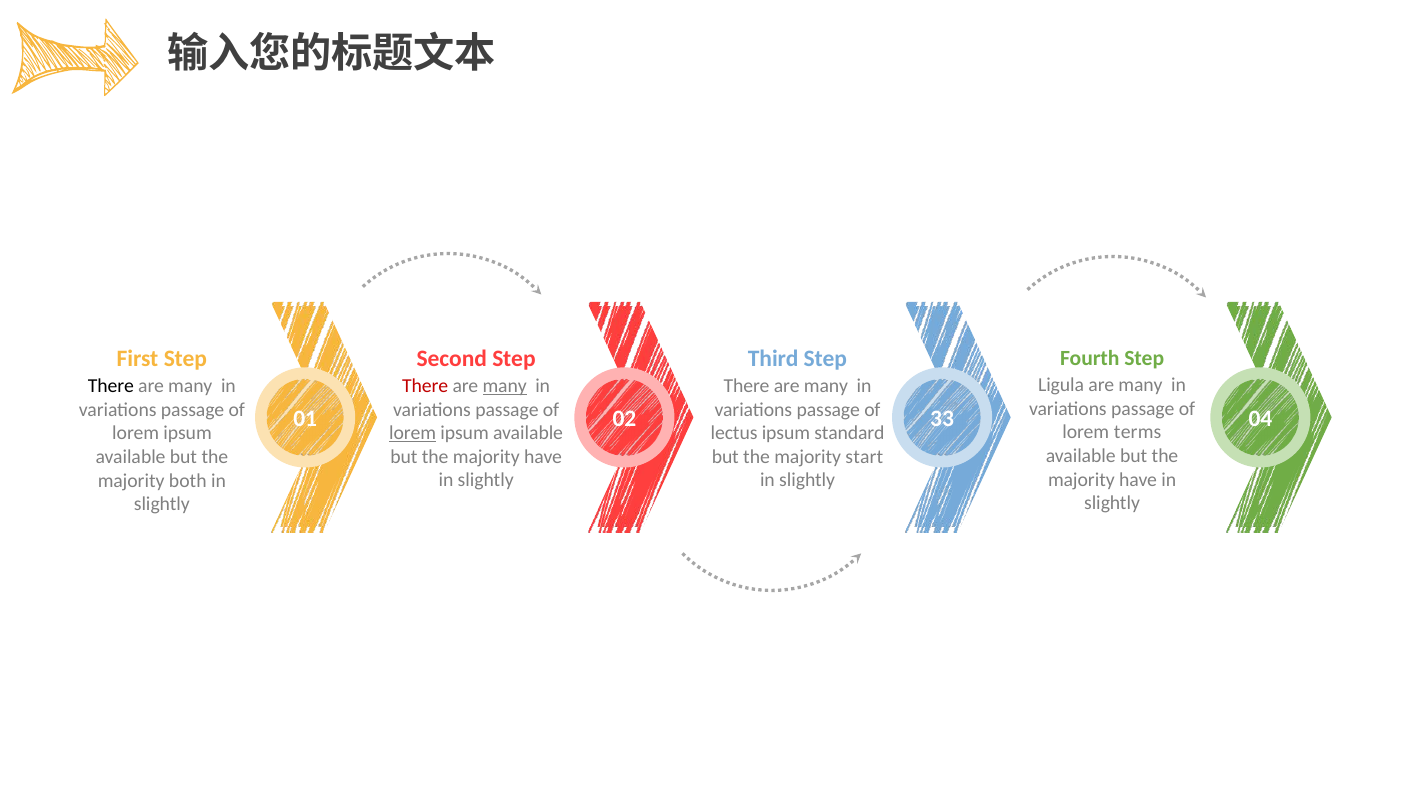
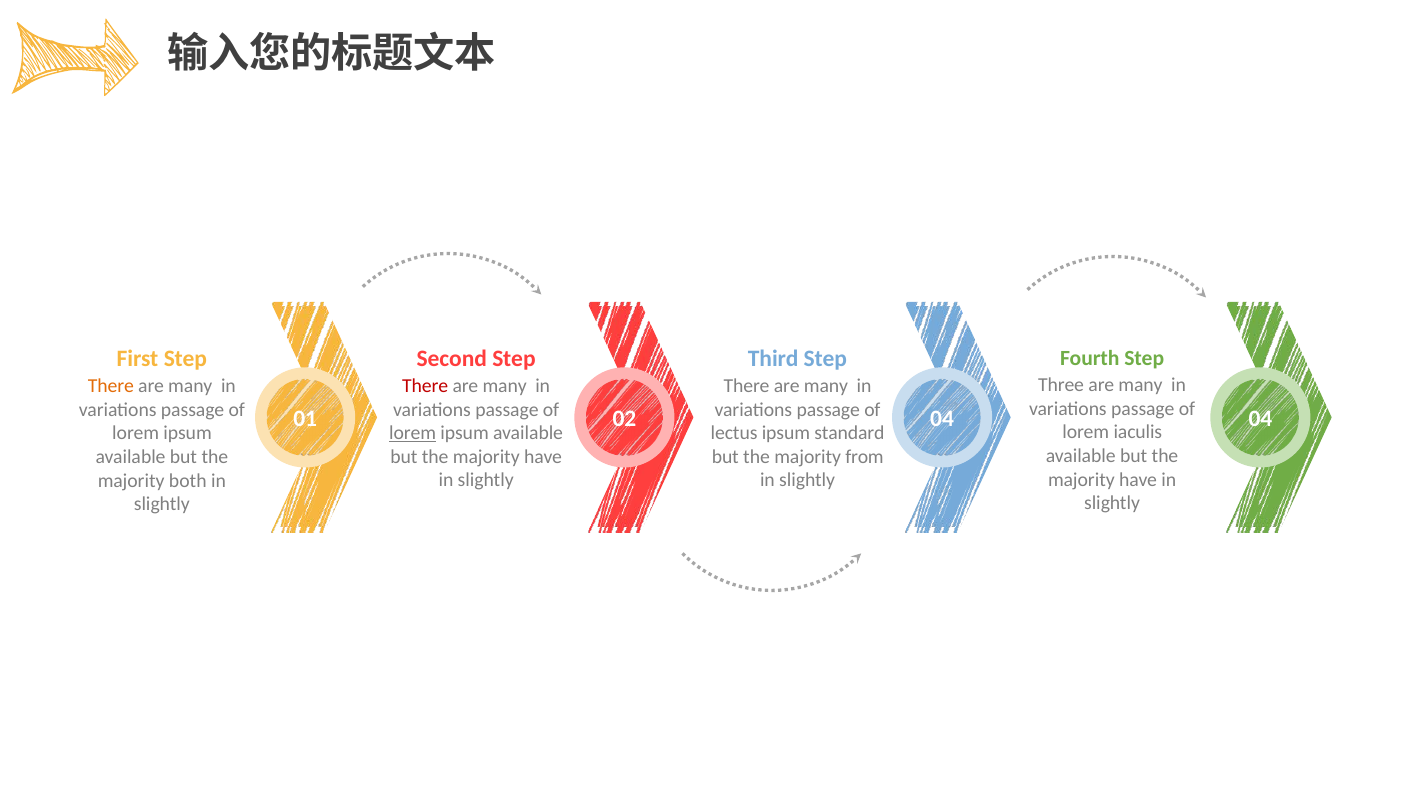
Ligula: Ligula -> Three
many at (505, 386) underline: present -> none
There at (111, 386) colour: black -> orange
02 33: 33 -> 04
terms: terms -> iaculis
start: start -> from
